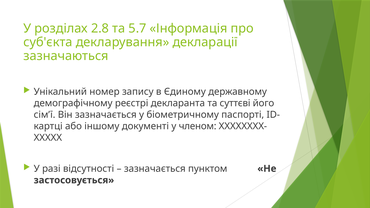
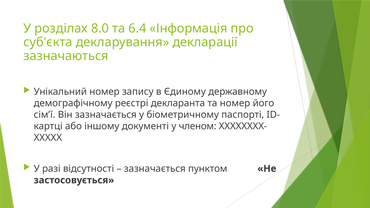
2.8: 2.8 -> 8.0
5.7: 5.7 -> 6.4
та суттєві: суттєві -> номер
